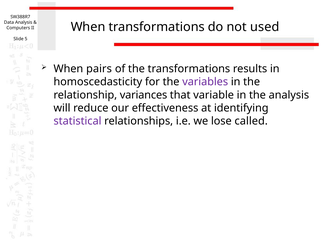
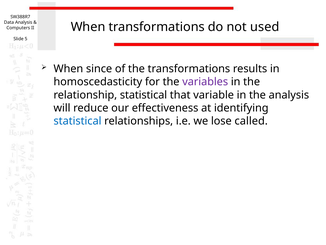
pairs: pairs -> since
relationship variances: variances -> statistical
statistical at (77, 121) colour: purple -> blue
